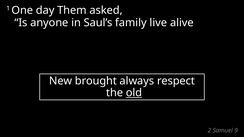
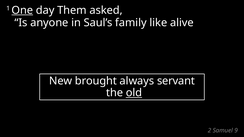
One underline: none -> present
live: live -> like
respect: respect -> servant
